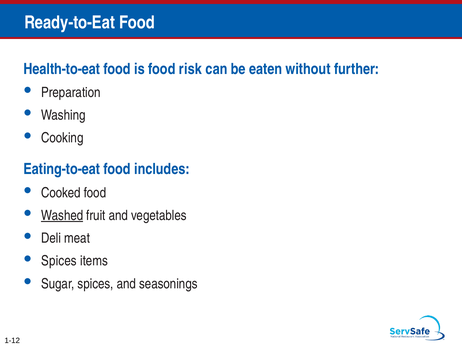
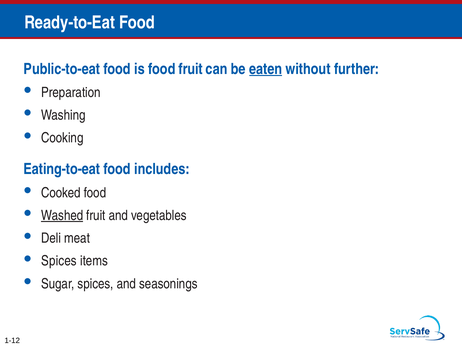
Health-to-eat: Health-to-eat -> Public-to-eat
food risk: risk -> fruit
eaten underline: none -> present
